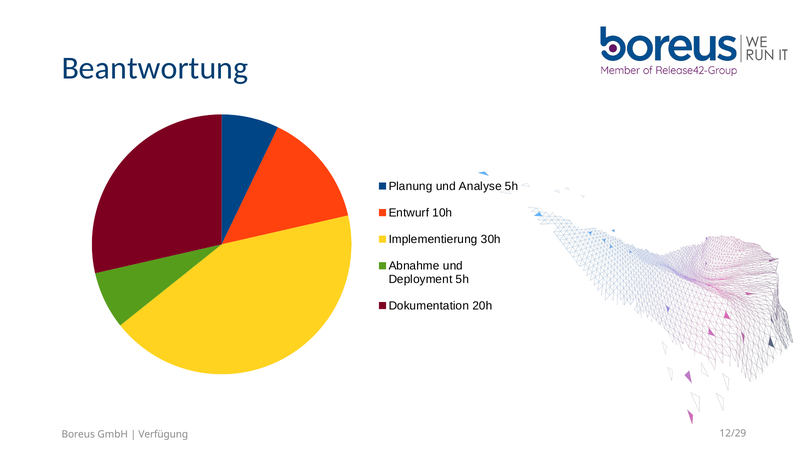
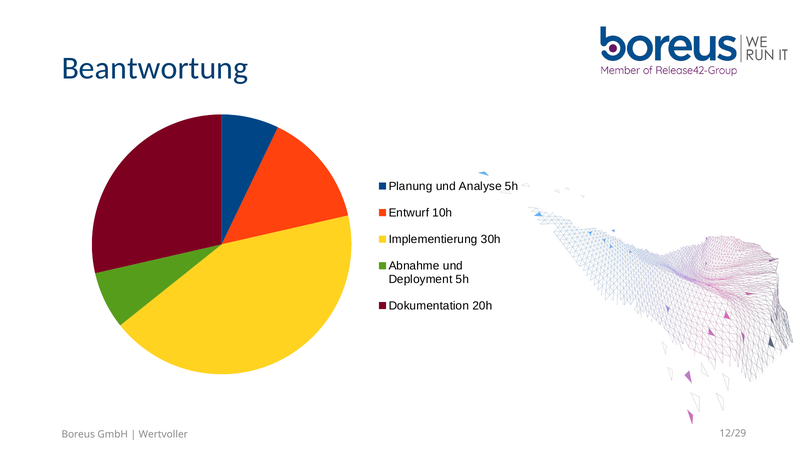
Verfügung: Verfügung -> Wertvoller
